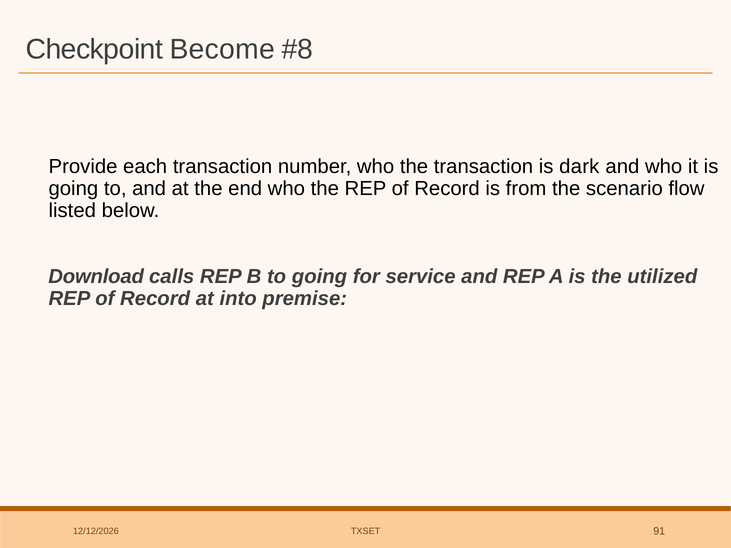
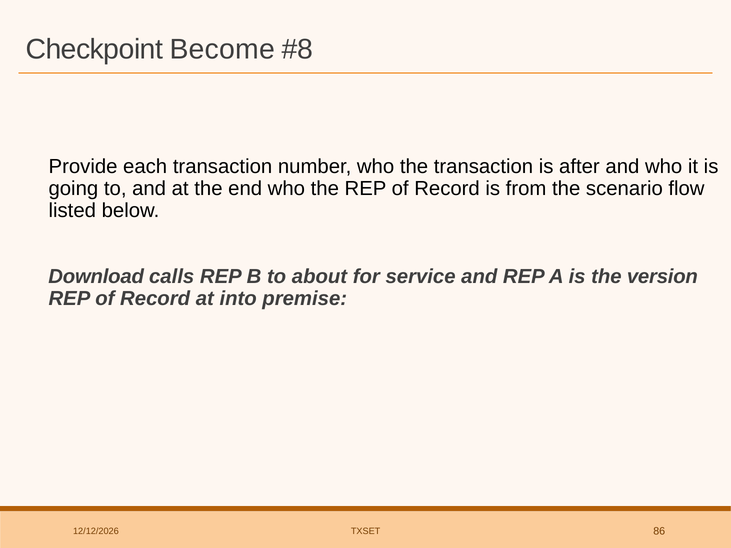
dark: dark -> after
to going: going -> about
utilized: utilized -> version
91: 91 -> 86
